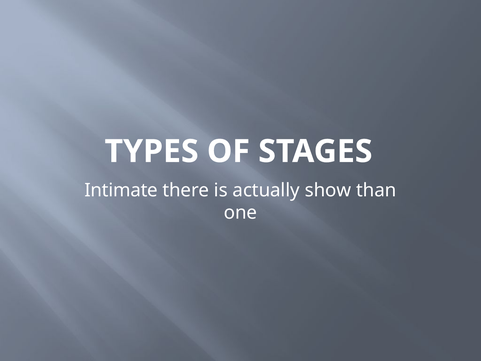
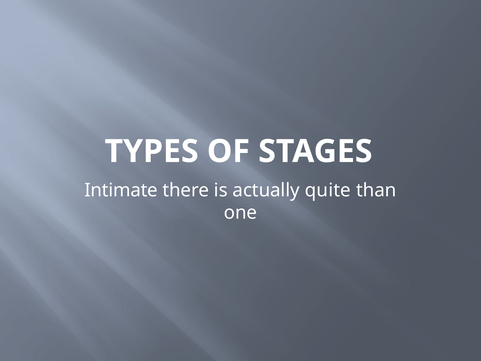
show: show -> quite
